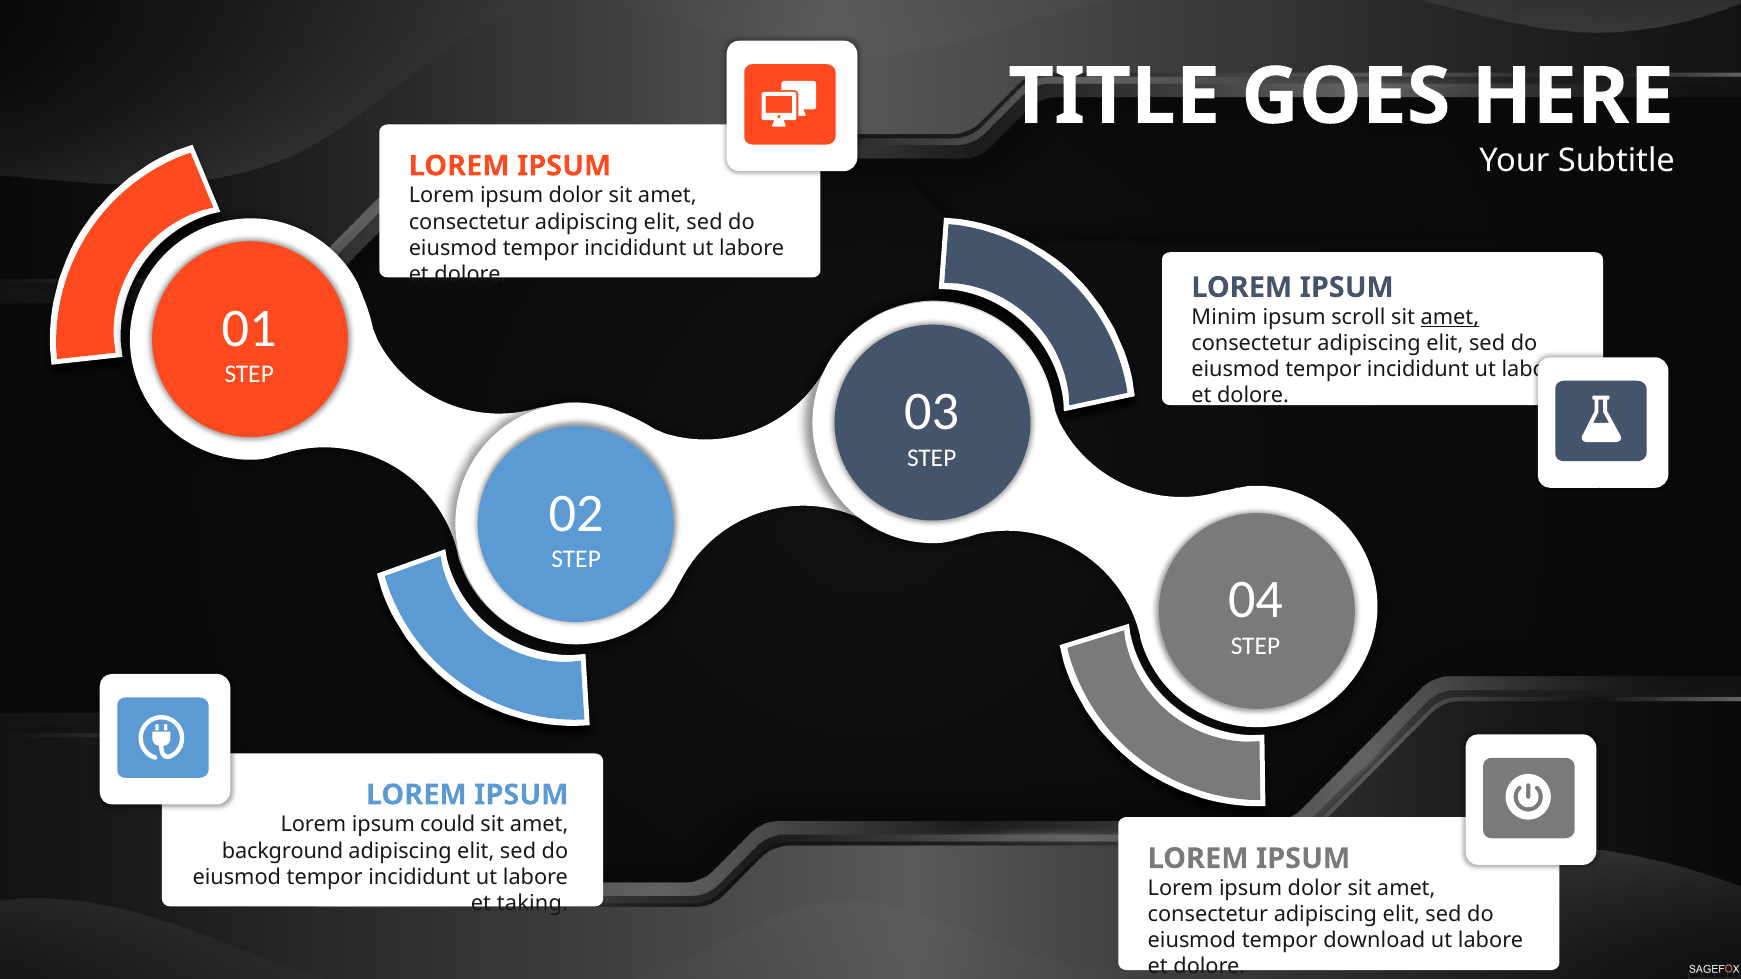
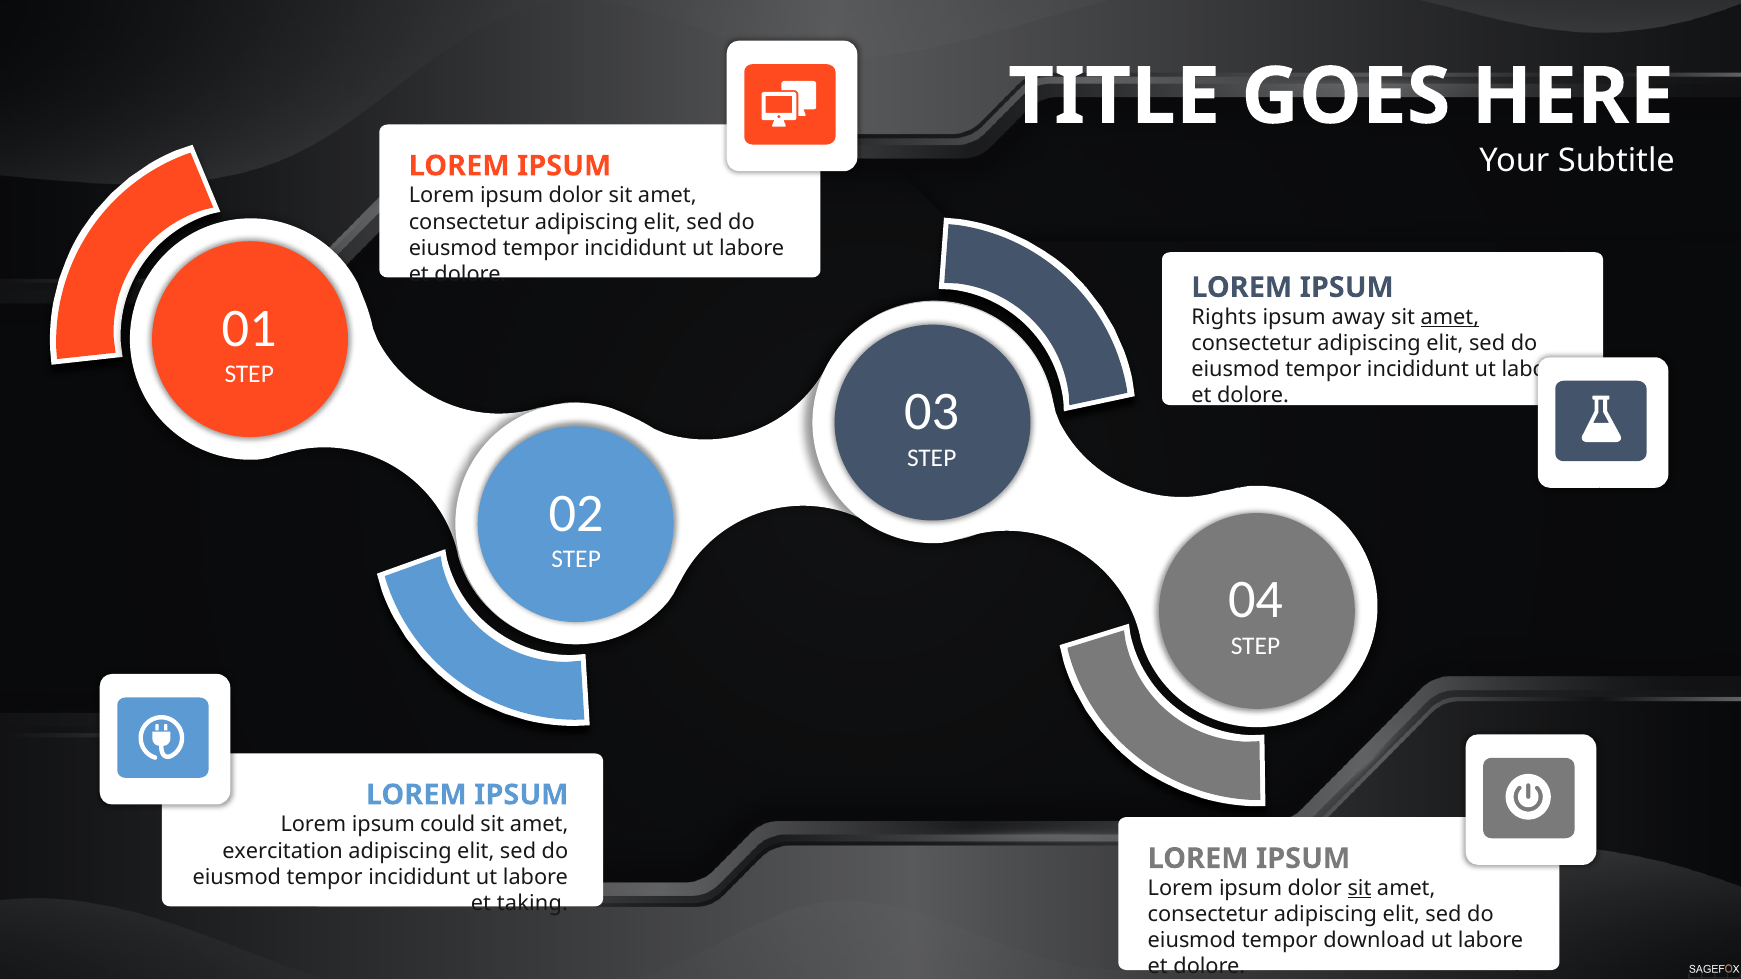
Minim: Minim -> Rights
scroll: scroll -> away
background: background -> exercitation
sit at (1359, 889) underline: none -> present
